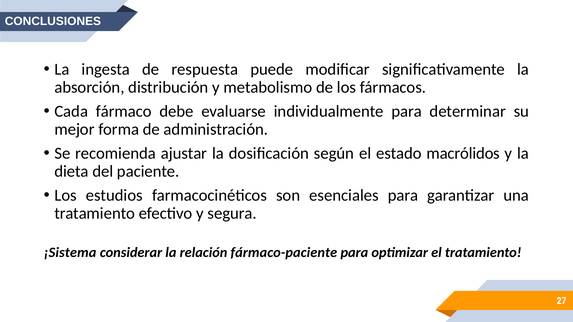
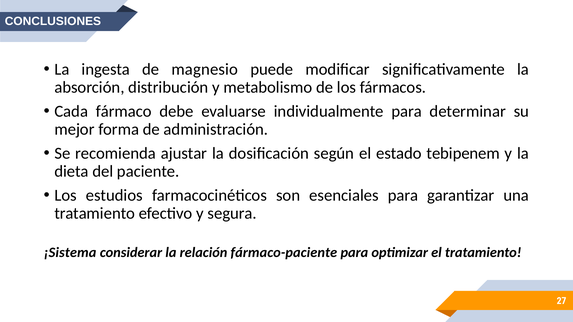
respuesta: respuesta -> magnesio
macrólidos: macrólidos -> tebipenem
